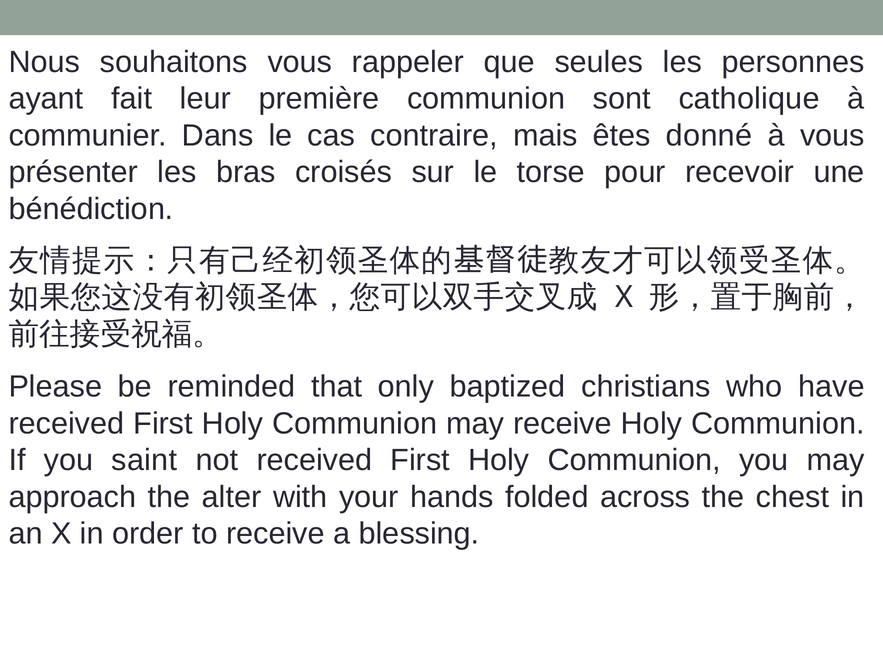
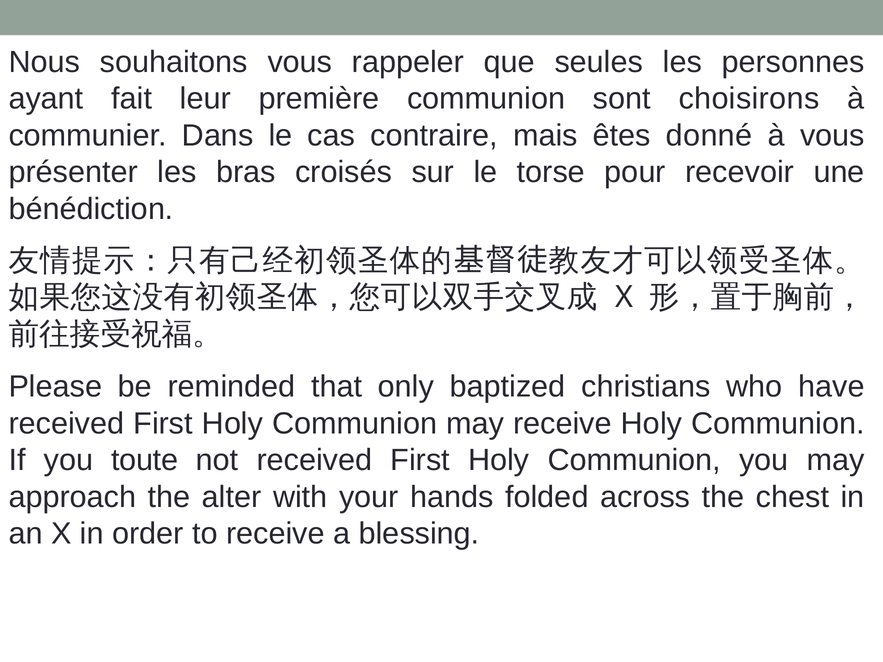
catholique: catholique -> choisirons
saint: saint -> toute
